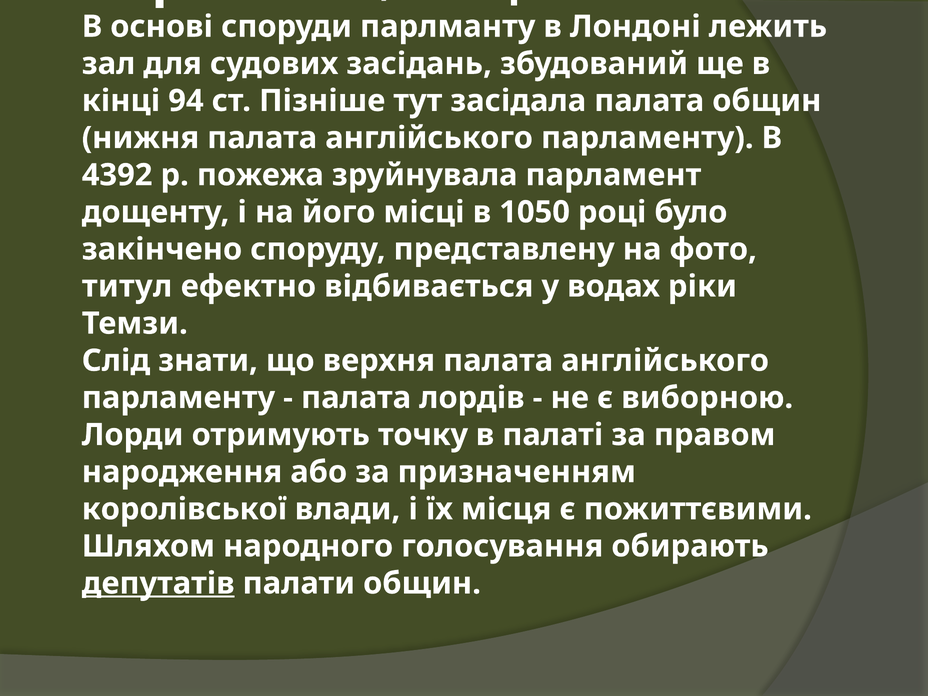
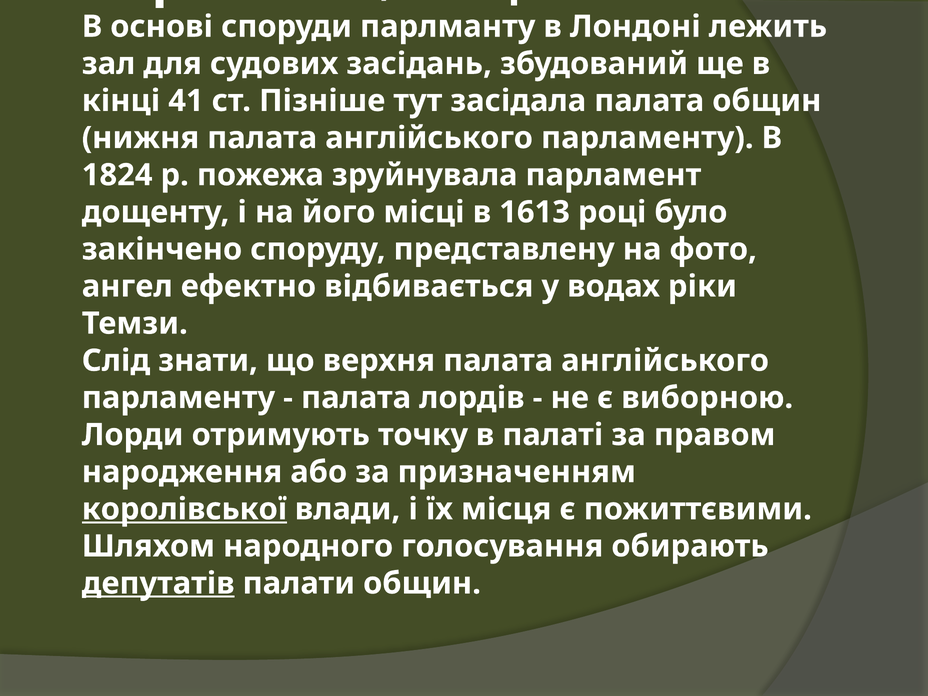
94: 94 -> 41
4392: 4392 -> 1824
1050: 1050 -> 1613
титул: титул -> ангел
королівської underline: none -> present
